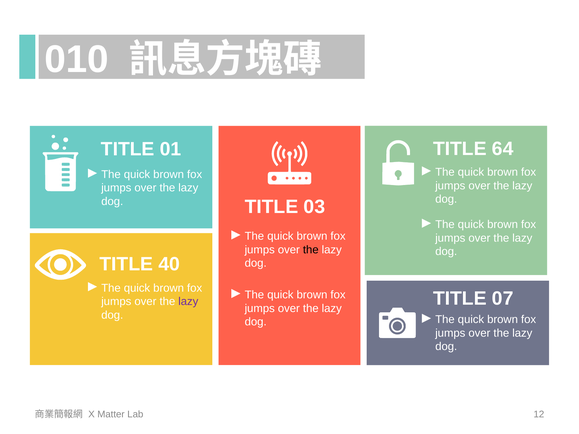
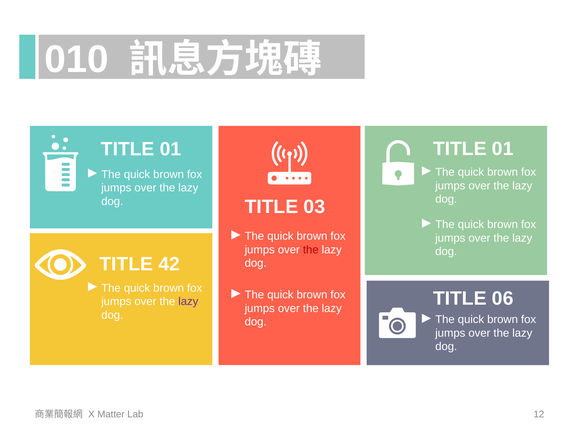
64 at (503, 149): 64 -> 01
the at (311, 250) colour: black -> red
40: 40 -> 42
07: 07 -> 06
